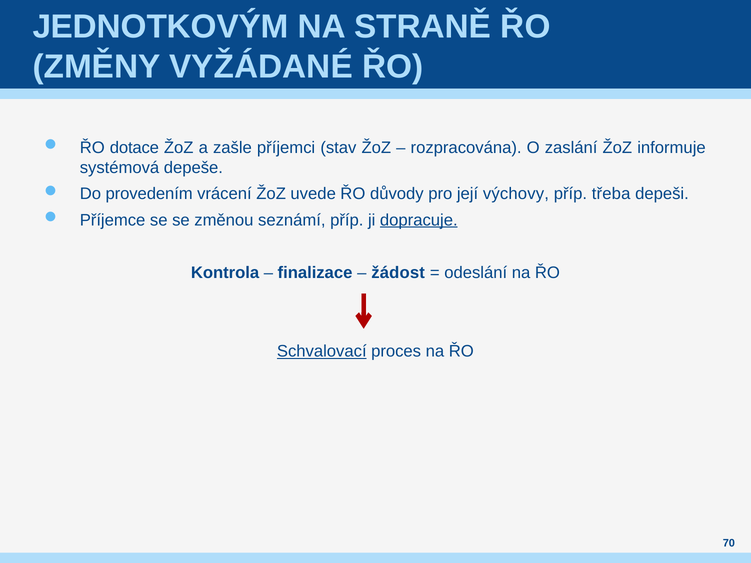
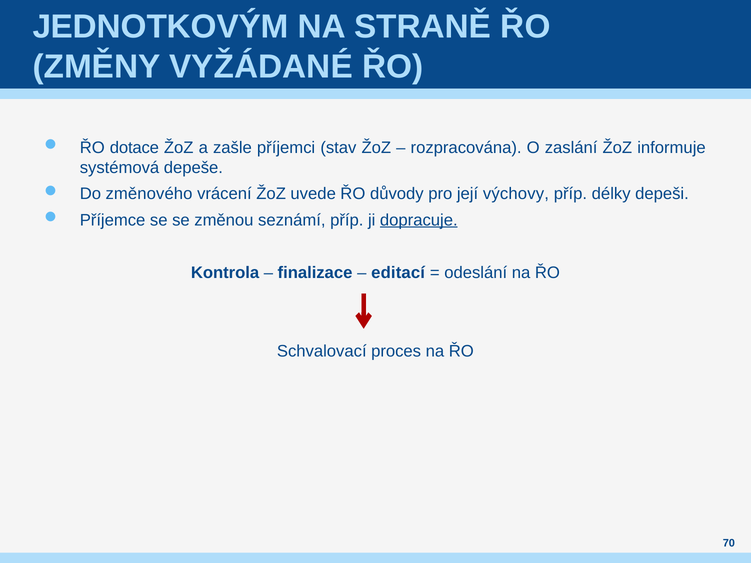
provedením: provedením -> změnového
třeba: třeba -> délky
žádost: žádost -> editací
Schvalovací underline: present -> none
